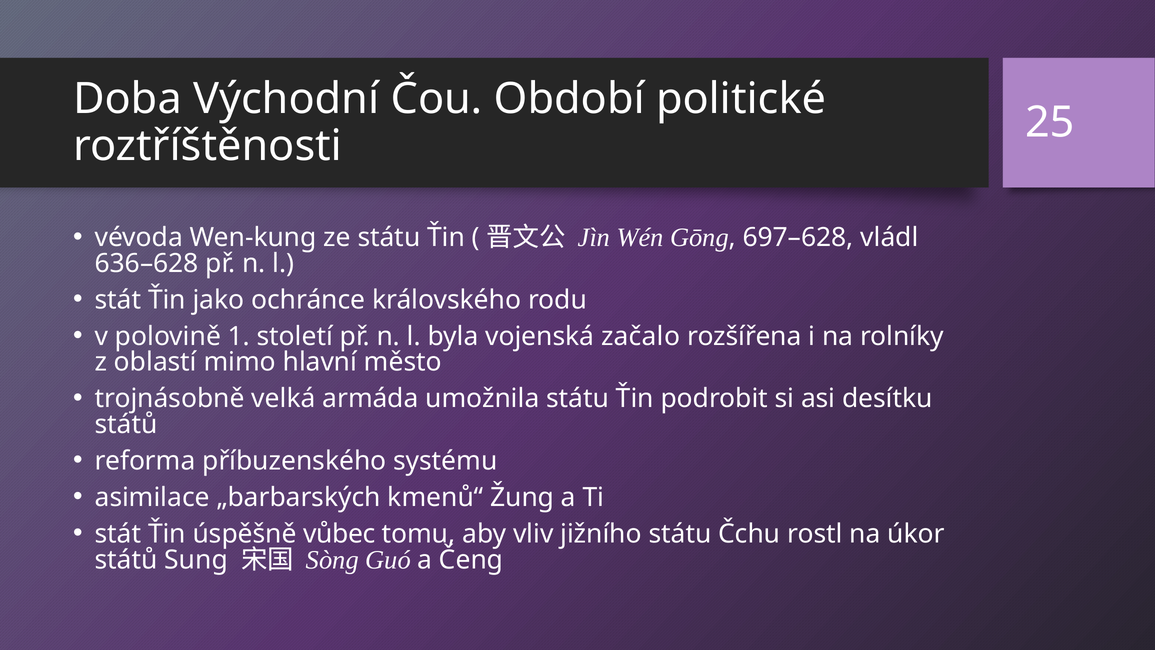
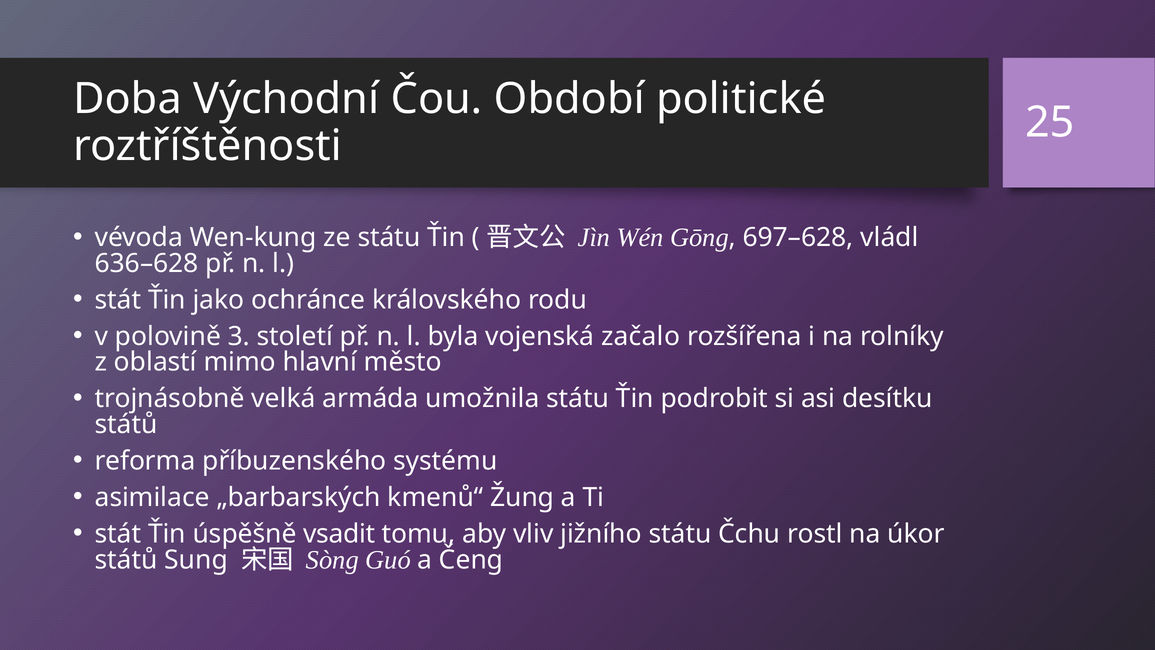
1: 1 -> 3
vůbec: vůbec -> vsadit
